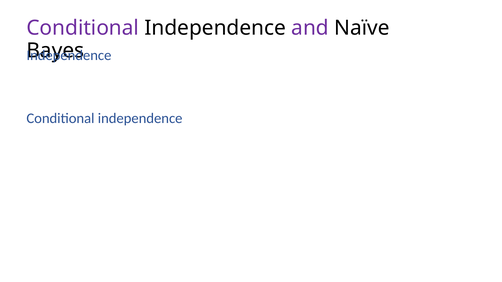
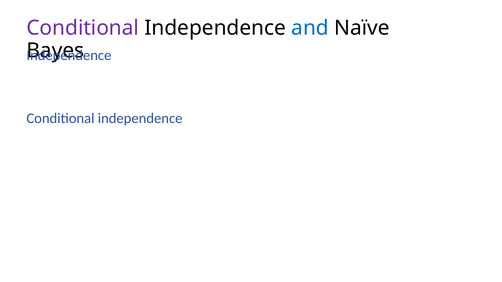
and colour: purple -> blue
